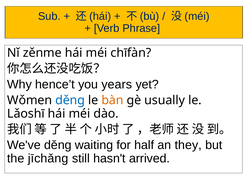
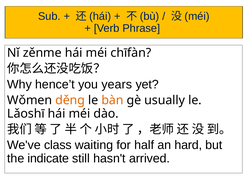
děng at (70, 100) colour: blue -> orange
We've děng: děng -> class
they: they -> hard
jīchǎng: jīchǎng -> indicate
